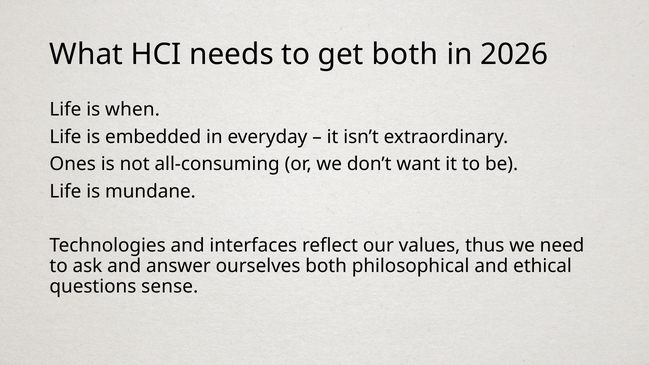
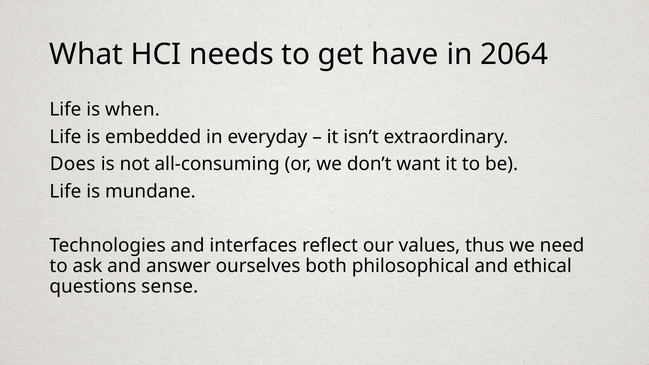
get both: both -> have
2026: 2026 -> 2064
Ones: Ones -> Does
